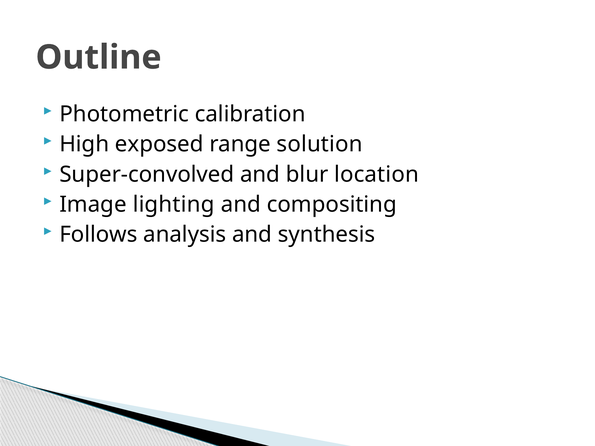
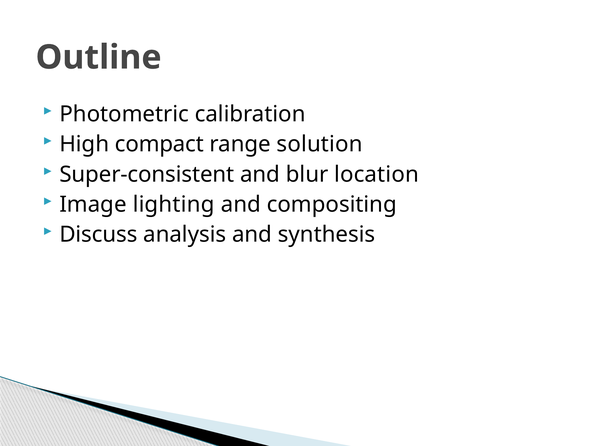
exposed: exposed -> compact
Super-convolved: Super-convolved -> Super-consistent
Follows: Follows -> Discuss
